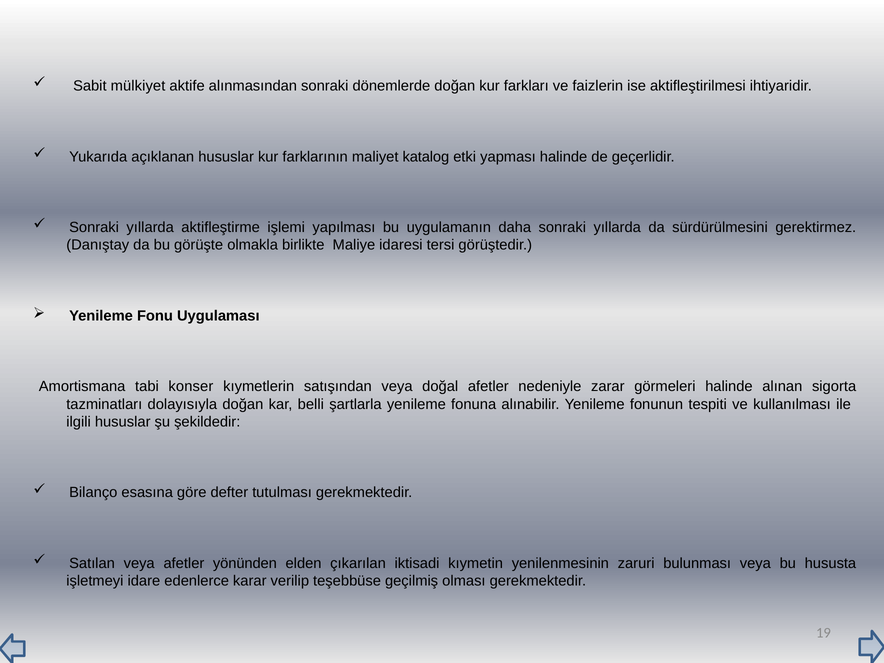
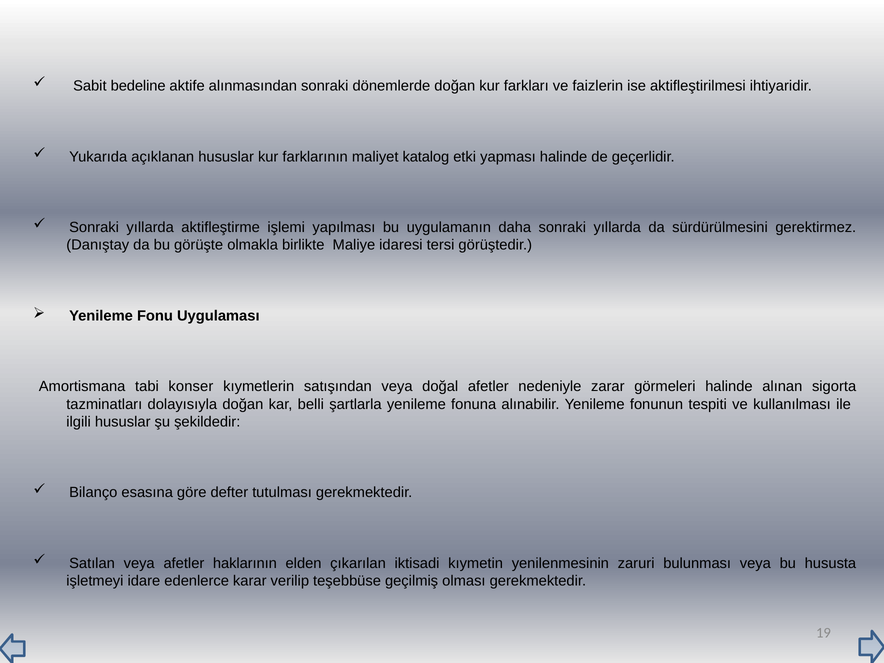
mülkiyet: mülkiyet -> bedeline
yönünden: yönünden -> haklarının
